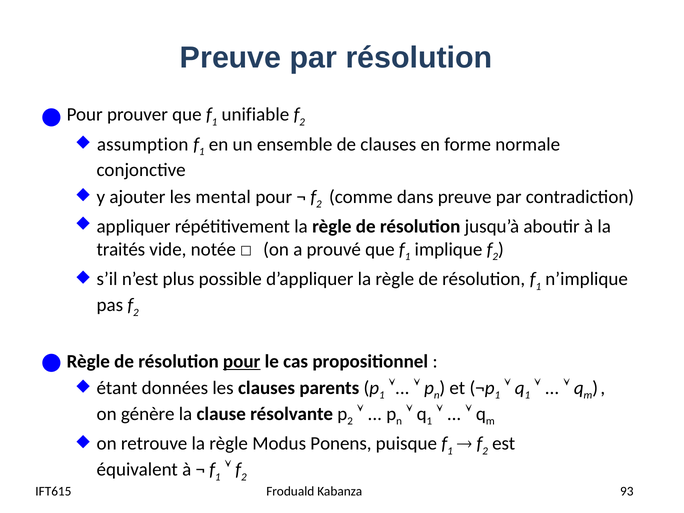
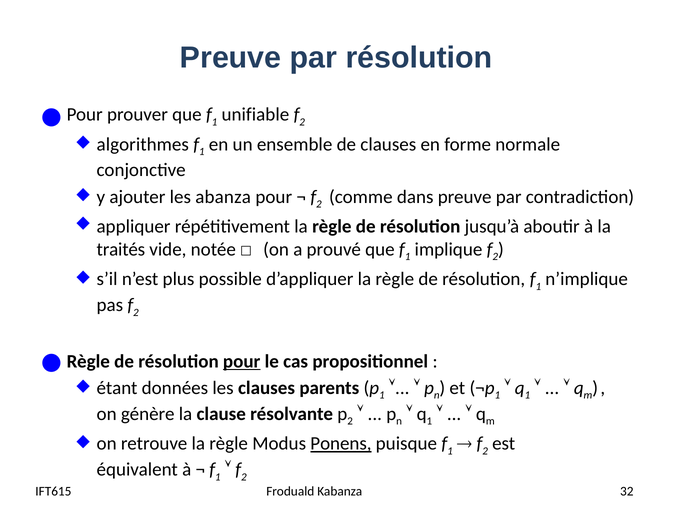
assumption: assumption -> algorithmes
mental: mental -> abanza
Ponens underline: none -> present
93: 93 -> 32
